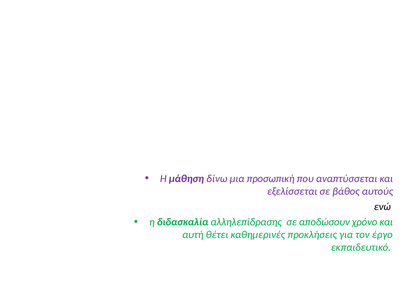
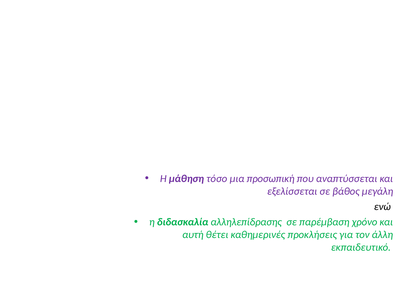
δίνω: δίνω -> τόσο
αυτούς: αυτούς -> μεγάλη
αποδώσουν: αποδώσουν -> παρέμβαση
έργο: έργο -> άλλη
